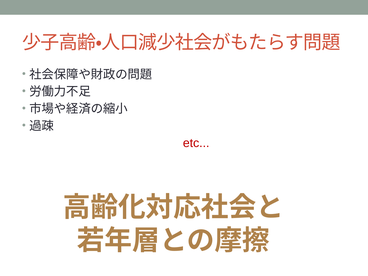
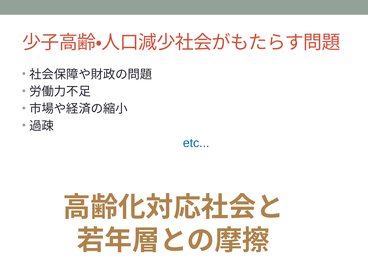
etc colour: red -> blue
